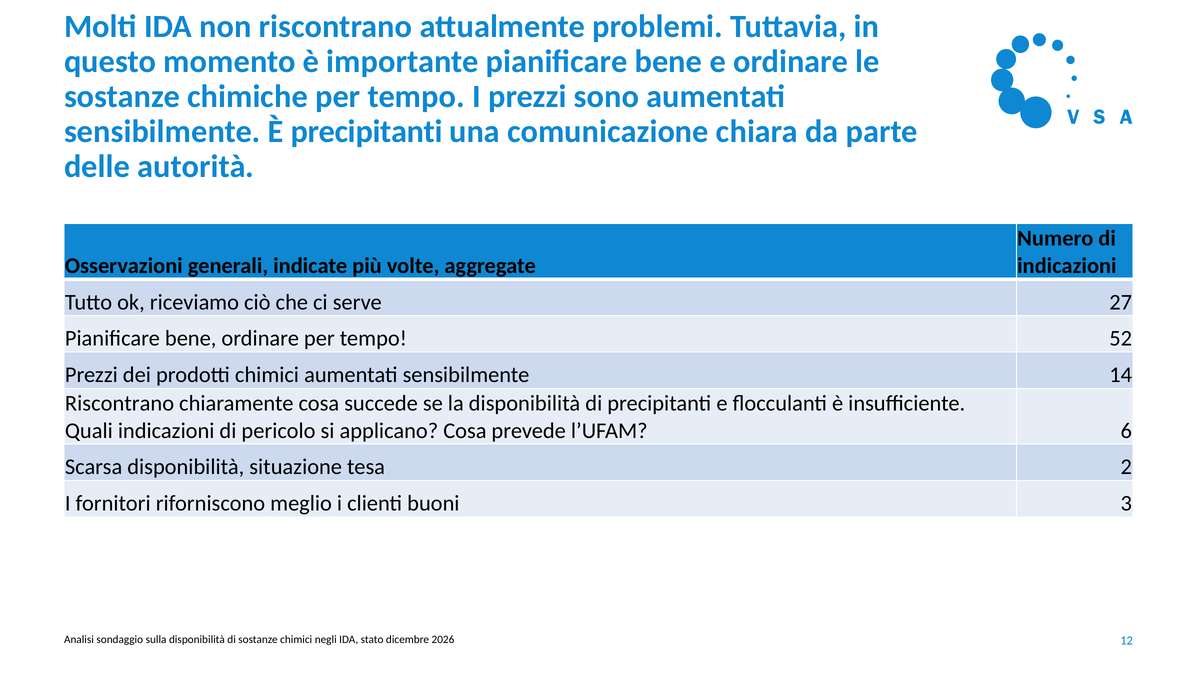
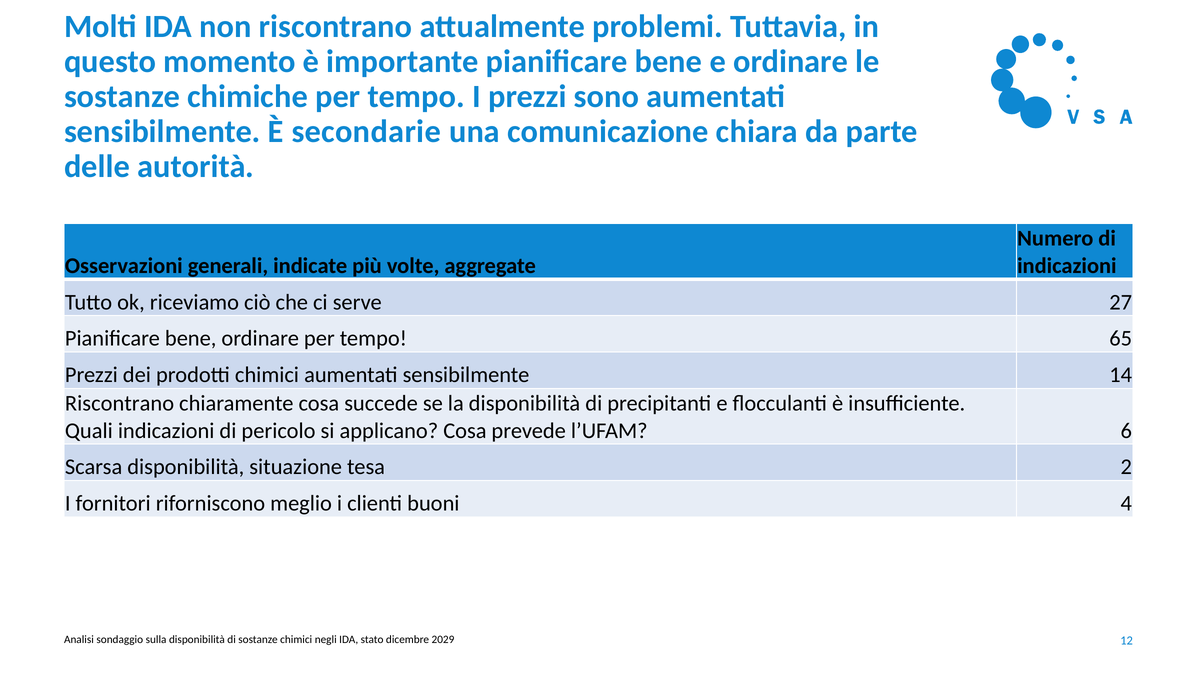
È precipitanti: precipitanti -> secondarie
52: 52 -> 65
3: 3 -> 4
2026: 2026 -> 2029
